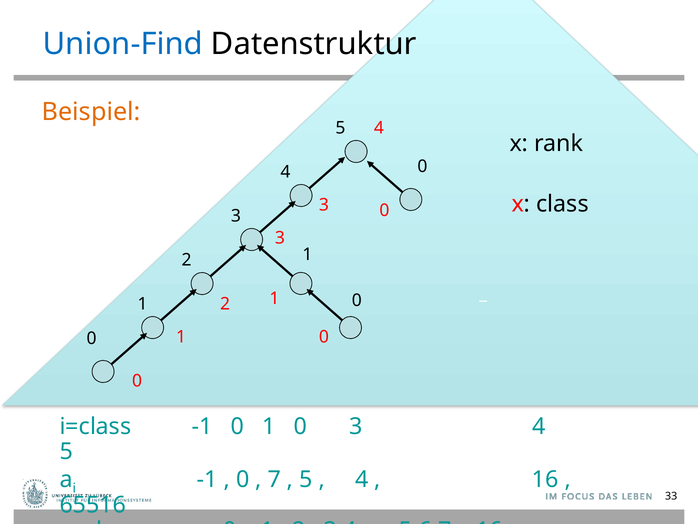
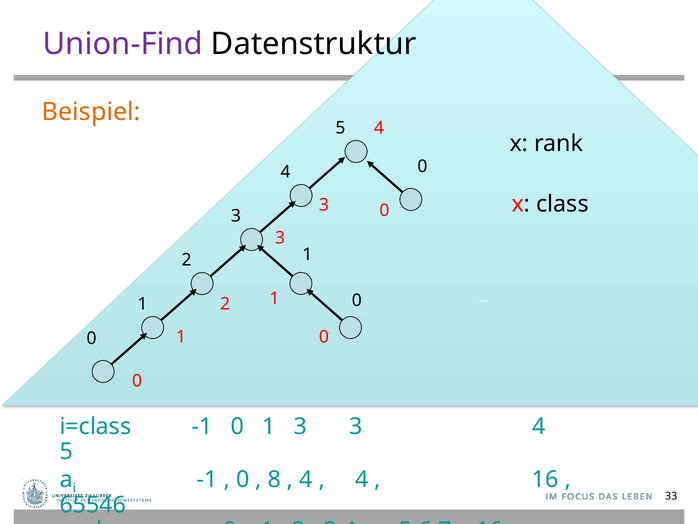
Union-Find colour: blue -> purple
-1 0 1 0: 0 -> 3
7: 7 -> 8
5 at (306, 479): 5 -> 4
65516: 65516 -> 65546
